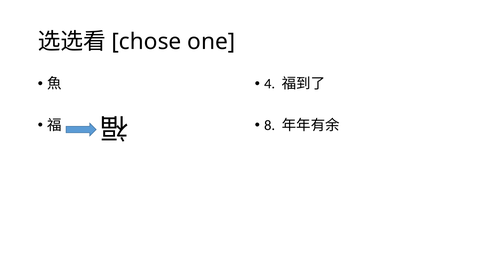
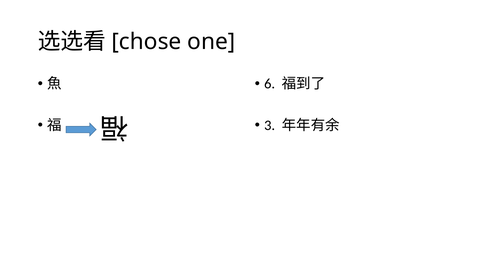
4: 4 -> 6
8: 8 -> 3
